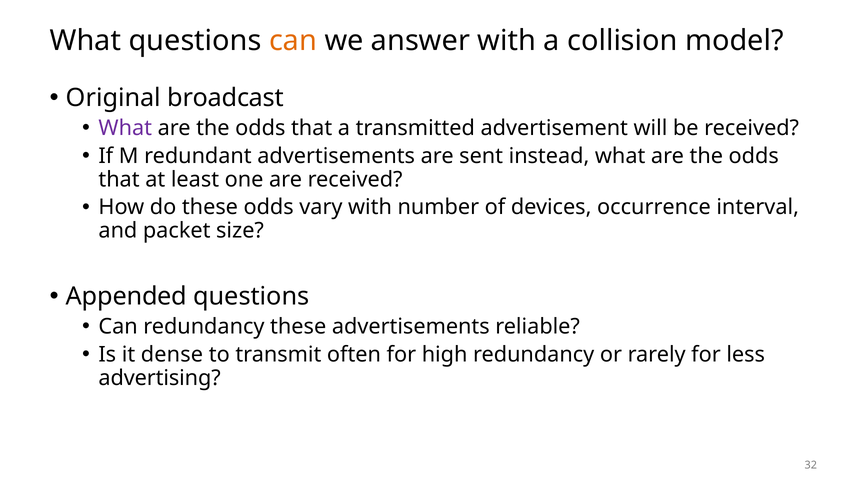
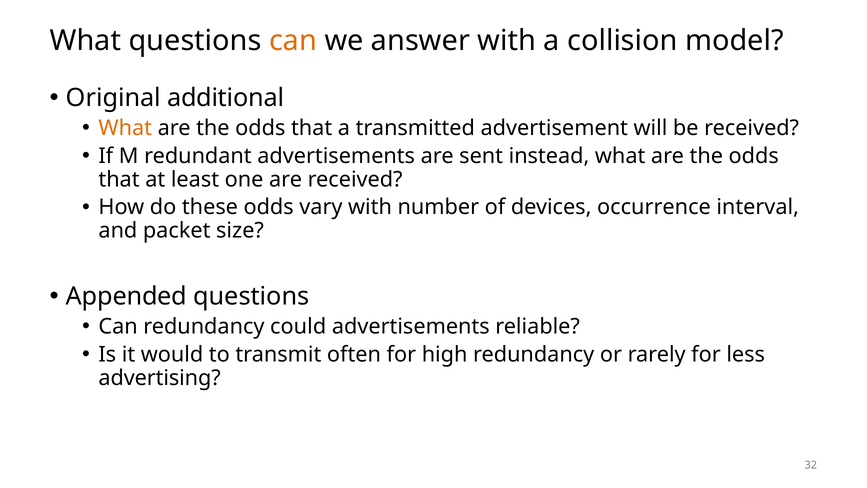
broadcast: broadcast -> additional
What at (125, 128) colour: purple -> orange
redundancy these: these -> could
dense: dense -> would
